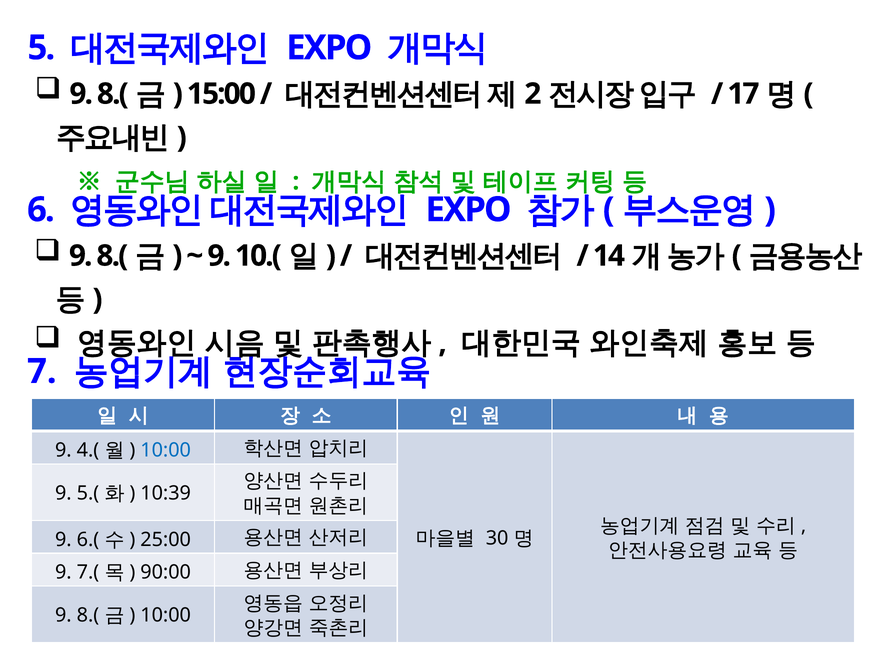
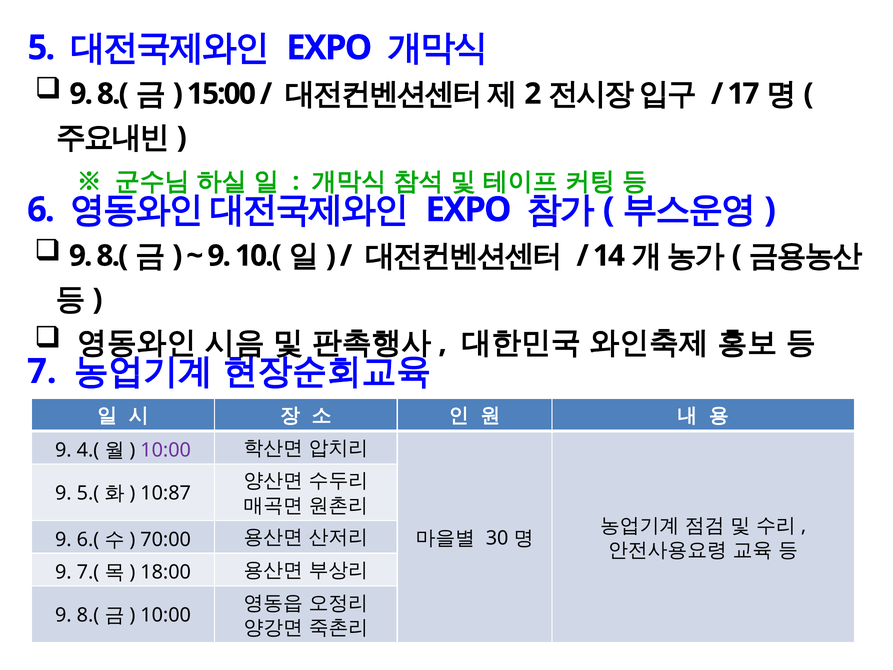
10:00 at (166, 450) colour: blue -> purple
10:39: 10:39 -> 10:87
25:00: 25:00 -> 70:00
90:00: 90:00 -> 18:00
